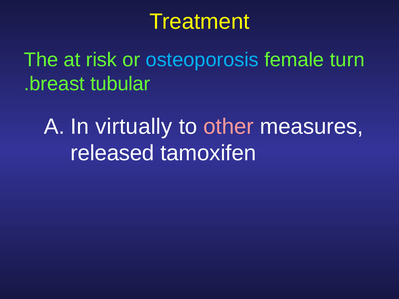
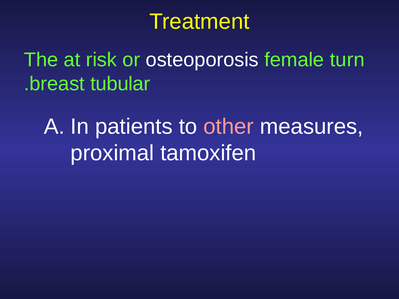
osteoporosis colour: light blue -> white
virtually: virtually -> patients
released: released -> proximal
